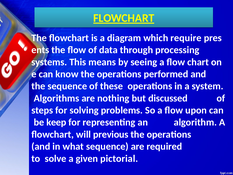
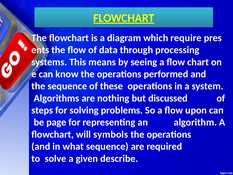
keep: keep -> page
previous: previous -> symbols
pictorial: pictorial -> describe
